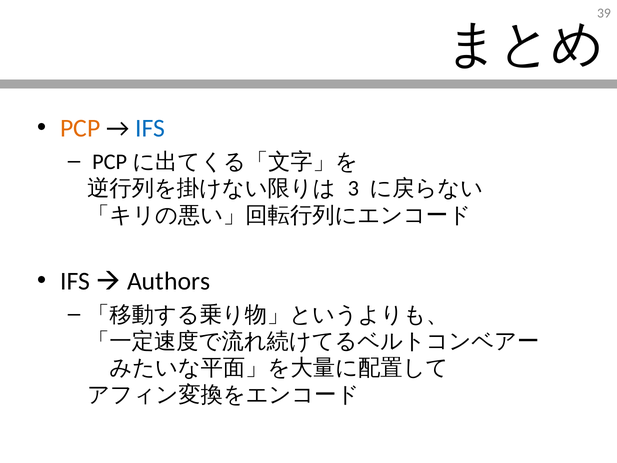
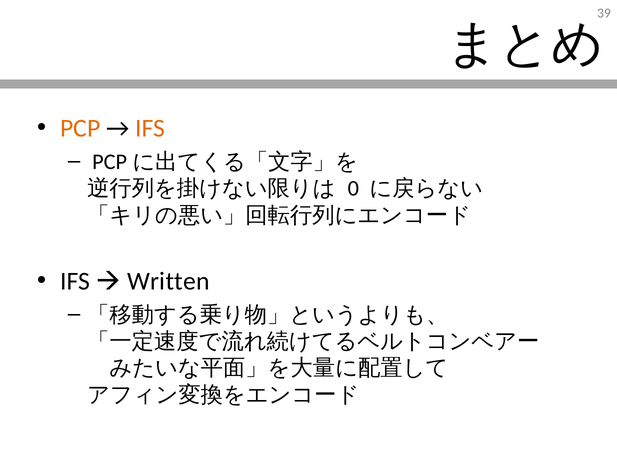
IFS at (150, 128) colour: blue -> orange
3: 3 -> 0
Authors: Authors -> Written
